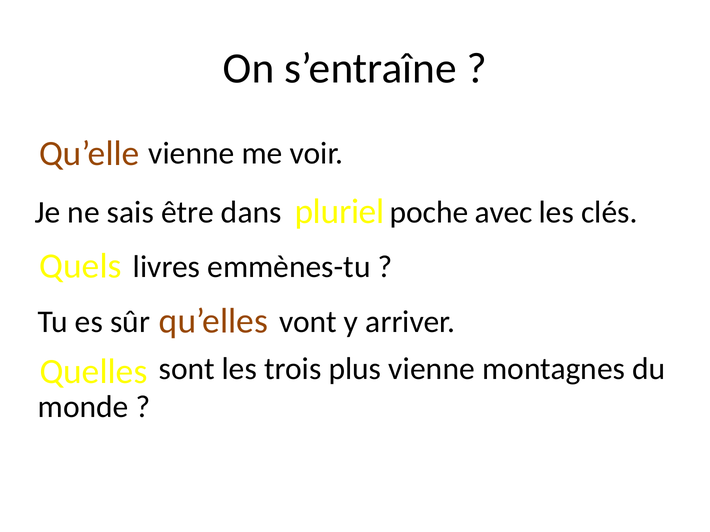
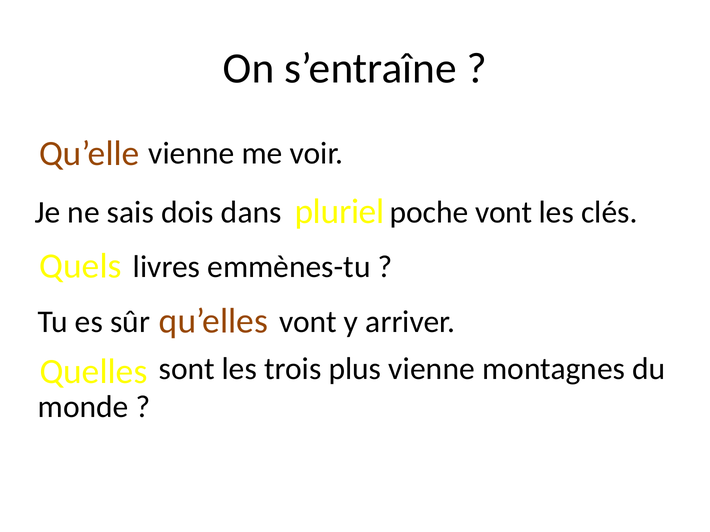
être: être -> dois
poche avec: avec -> vont
